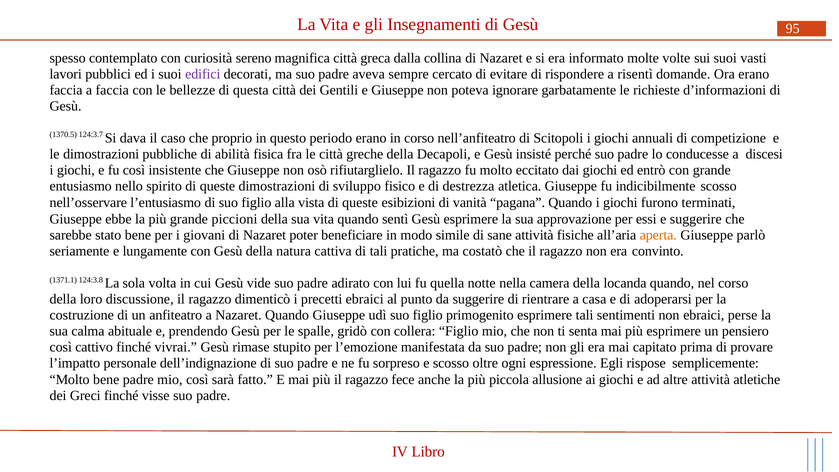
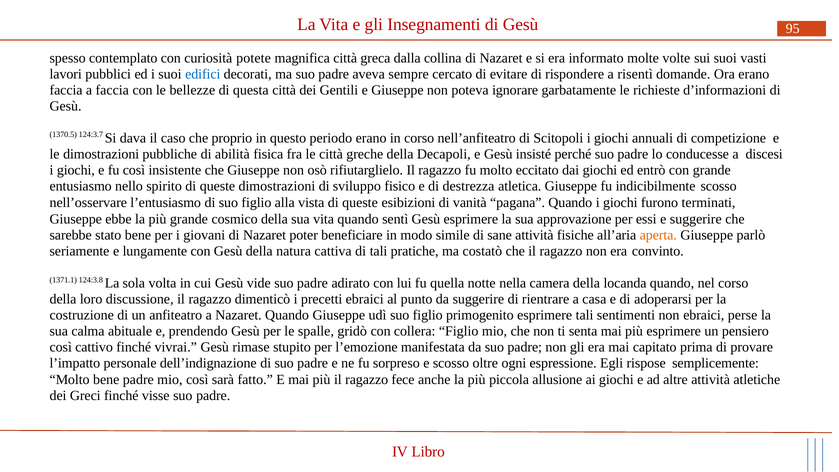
sereno: sereno -> potete
edifici colour: purple -> blue
piccioni: piccioni -> cosmico
